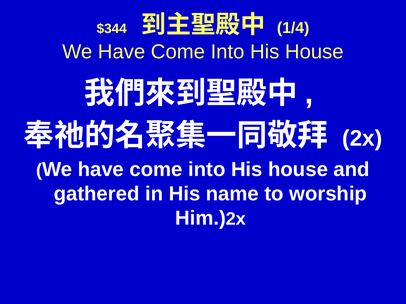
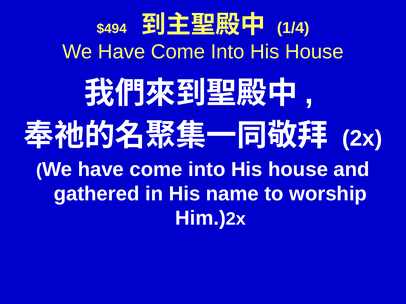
$344: $344 -> $494
